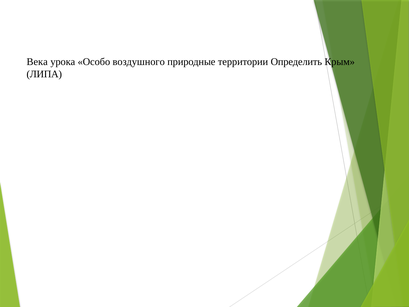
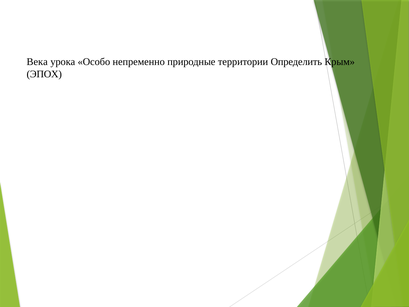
воздушного: воздушного -> непременно
ЛИПА: ЛИПА -> ЭПОХ
